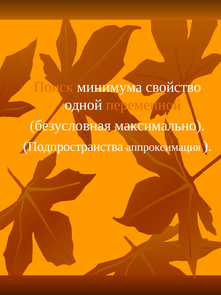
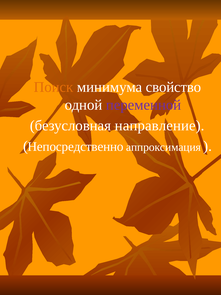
переменной colour: orange -> purple
максимально: максимально -> направление
Подпространства: Подпространства -> Непосредственно
